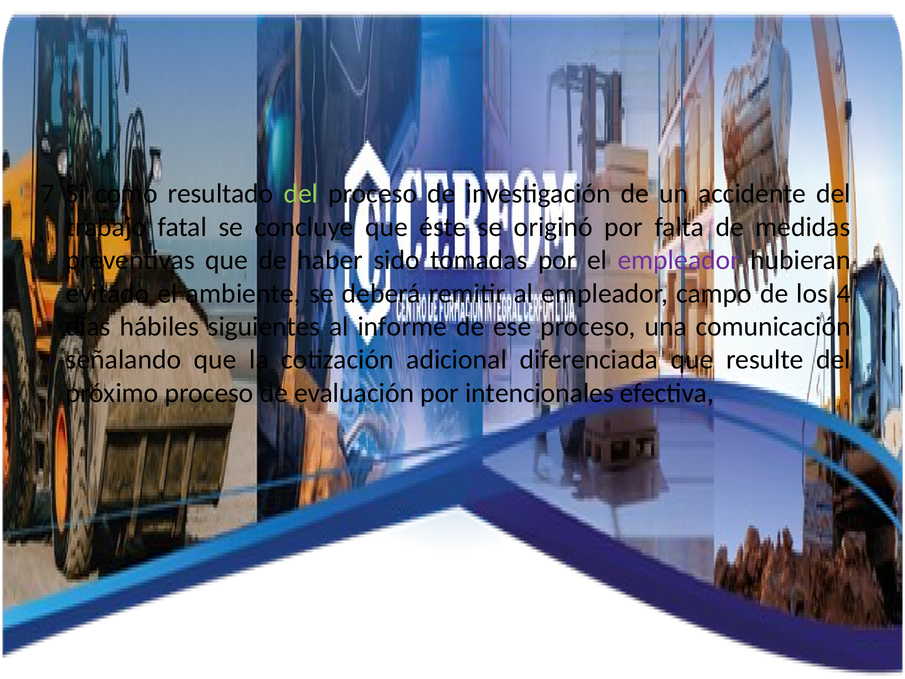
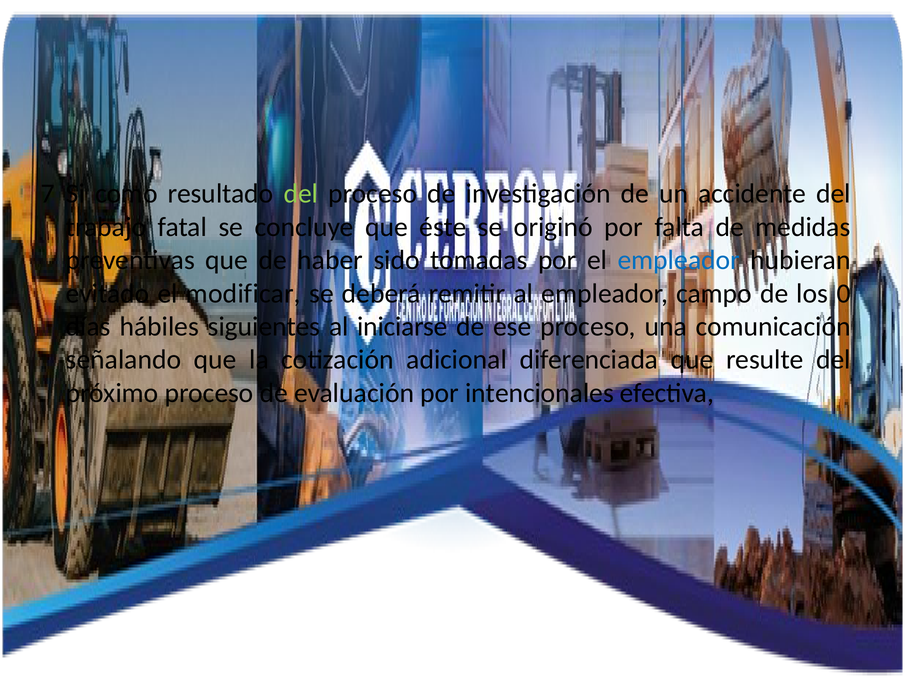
empleador at (679, 260) colour: purple -> blue
ambiente: ambiente -> modificar
4: 4 -> 0
informe: informe -> iniciarse
